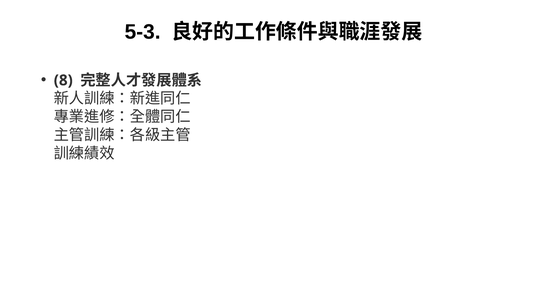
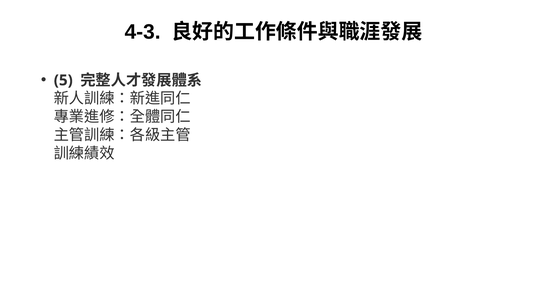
5-3: 5-3 -> 4-3
8: 8 -> 5
